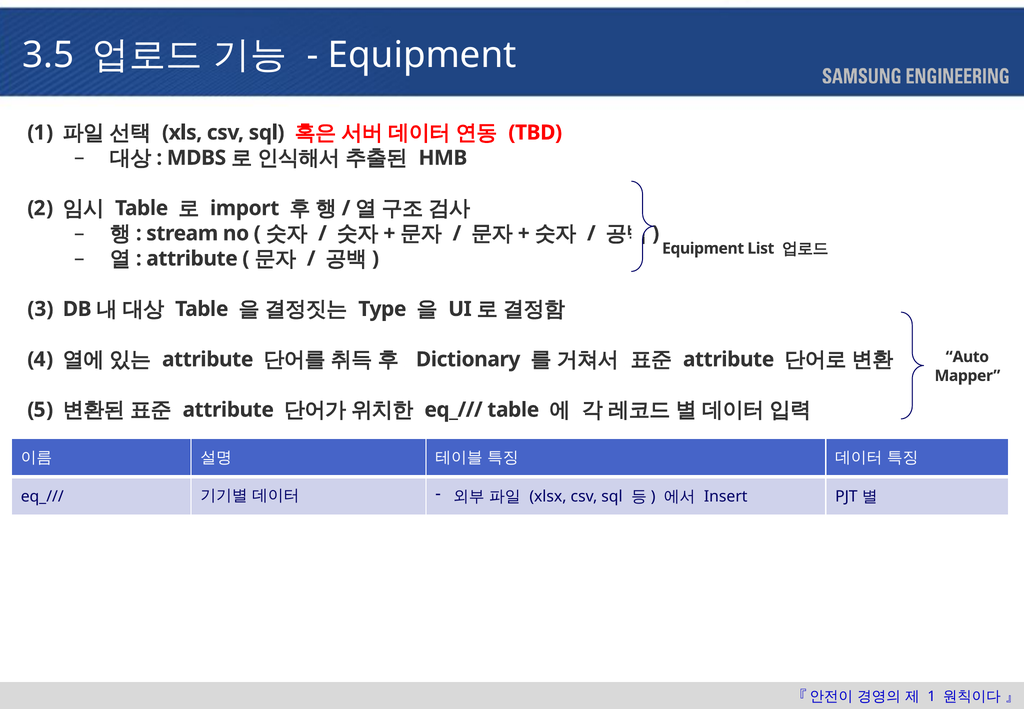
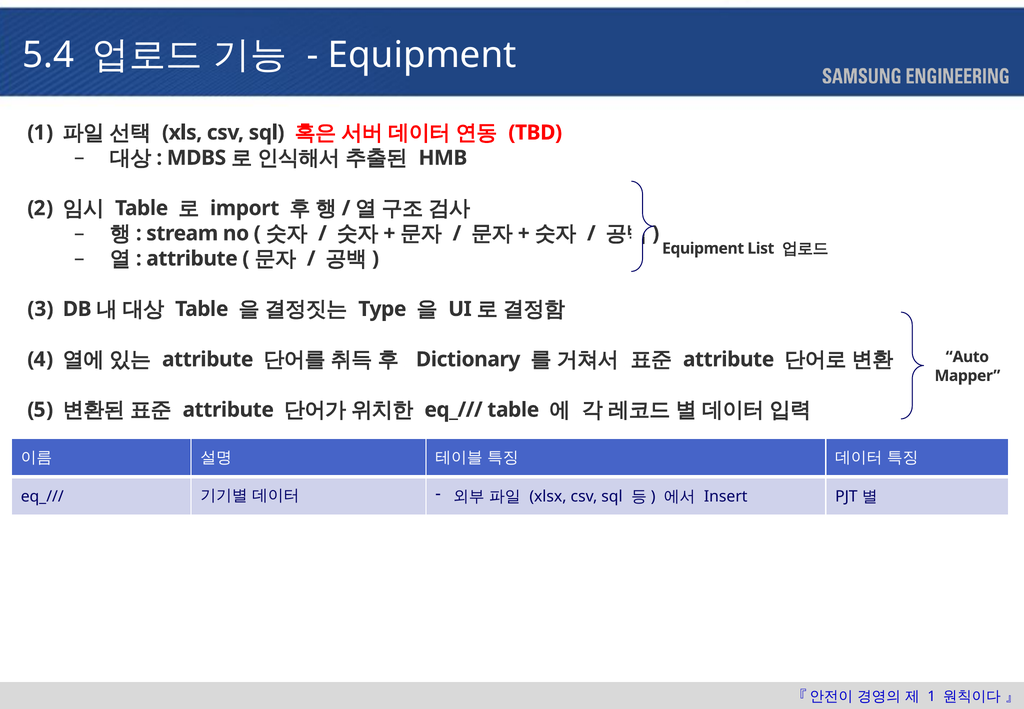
3.5: 3.5 -> 5.4
